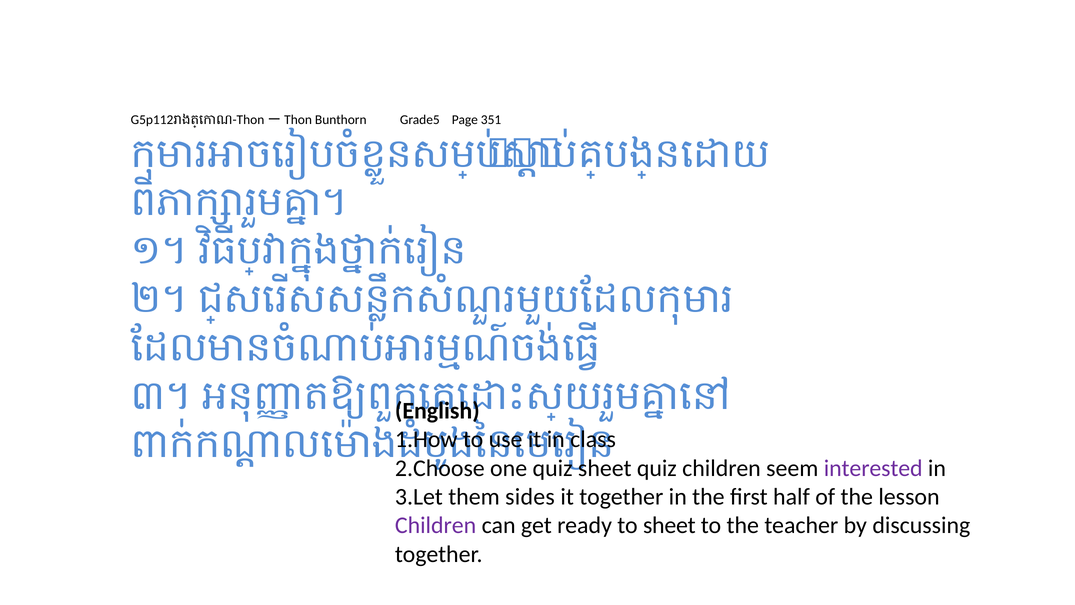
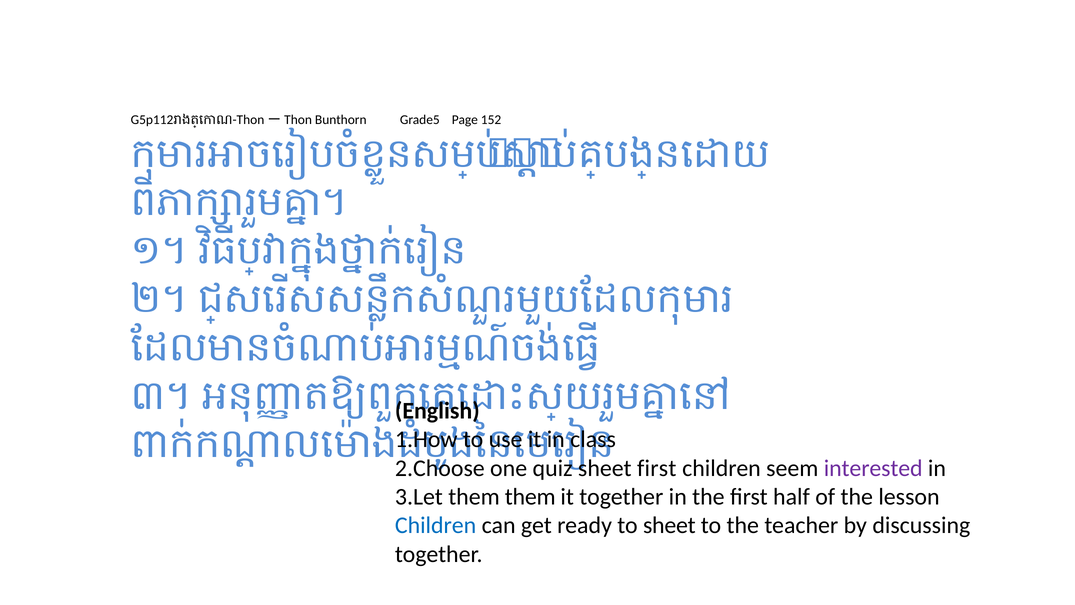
351: 351 -> 152
quiz at (657, 468): quiz -> first
them sides: sides -> them
Children at (436, 525) colour: purple -> blue
